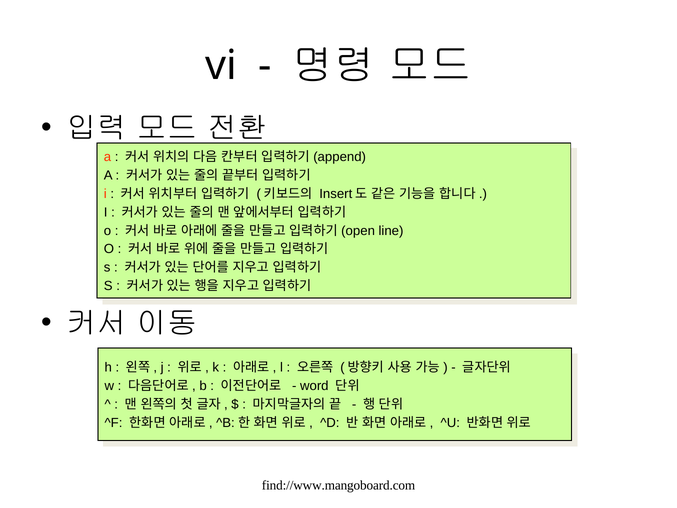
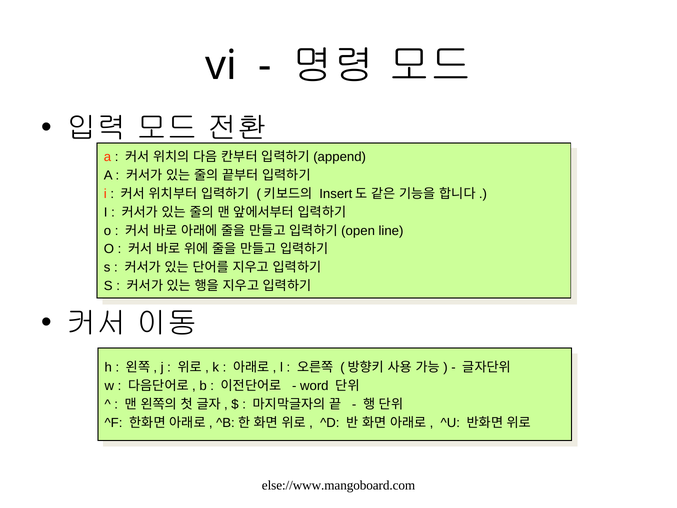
find://www.mangoboard.com: find://www.mangoboard.com -> else://www.mangoboard.com
